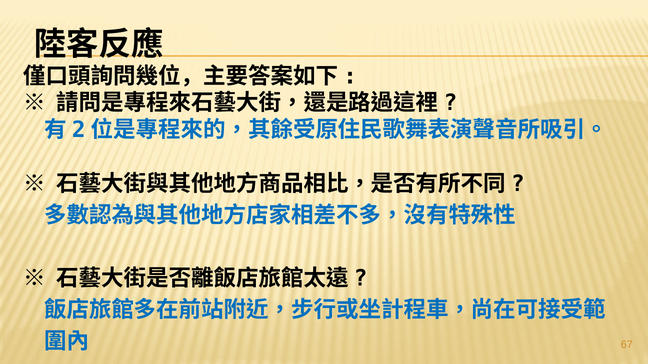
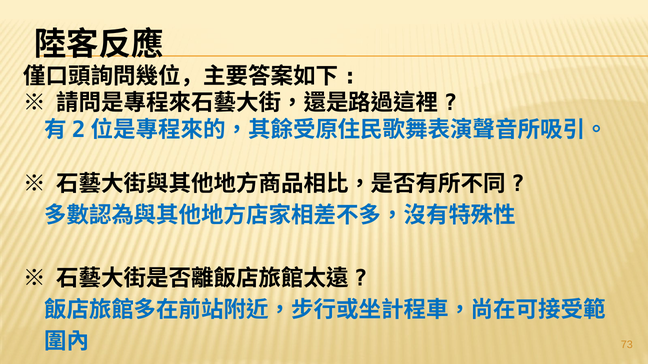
67: 67 -> 73
